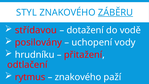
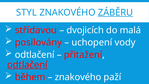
dotažení: dotažení -> dvojicích
vodě: vodě -> malá
hrudníku at (35, 55): hrudníku -> odtlačení
odtlačení at (27, 65) underline: none -> present
rytmus: rytmus -> během
